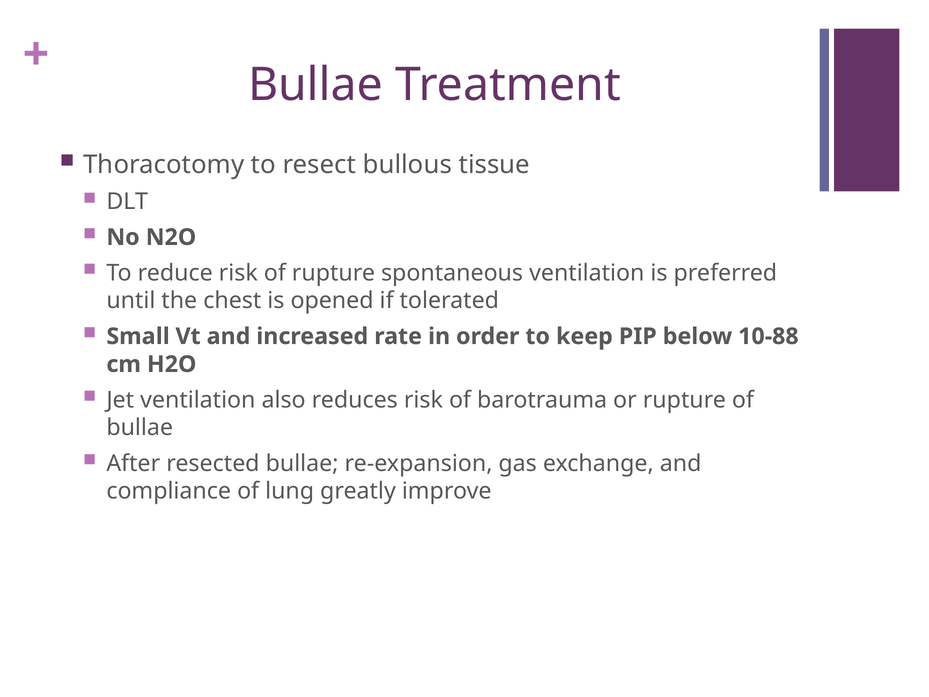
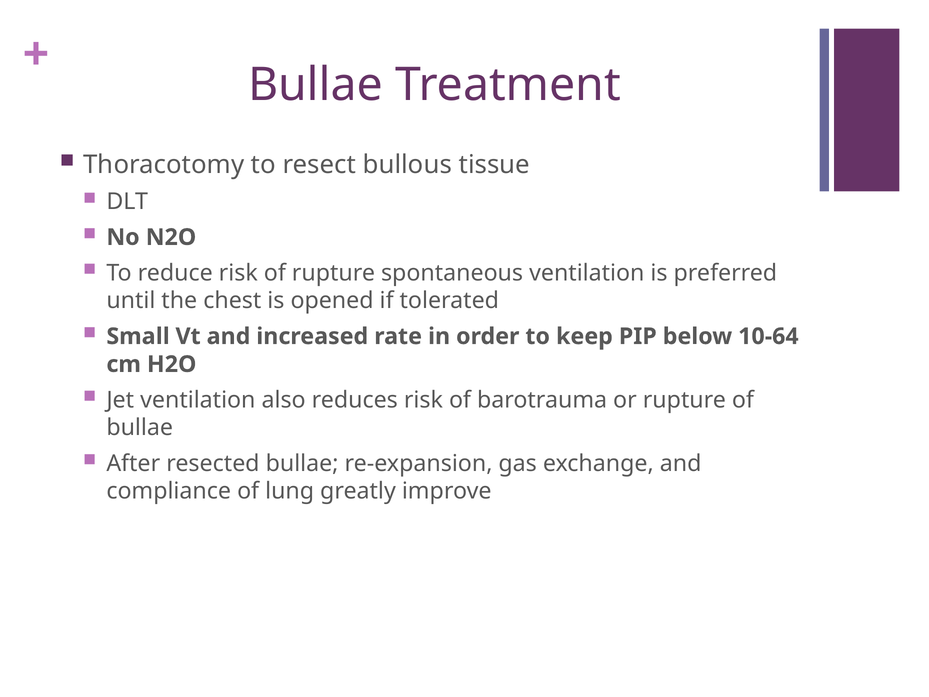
10-88: 10-88 -> 10-64
